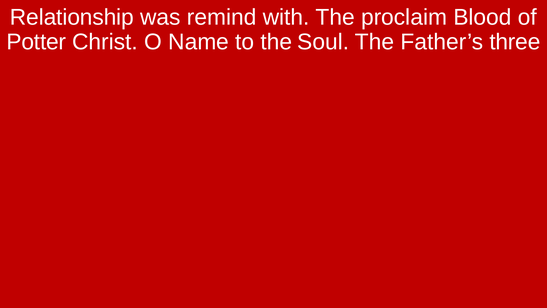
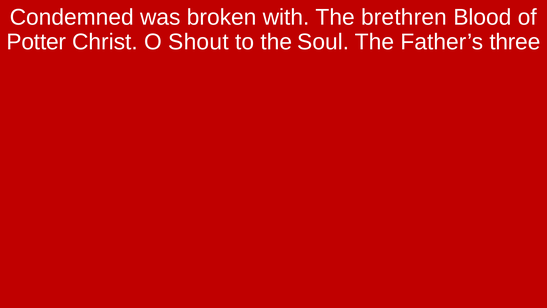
Relationship: Relationship -> Condemned
remind: remind -> broken
proclaim: proclaim -> brethren
Name: Name -> Shout
